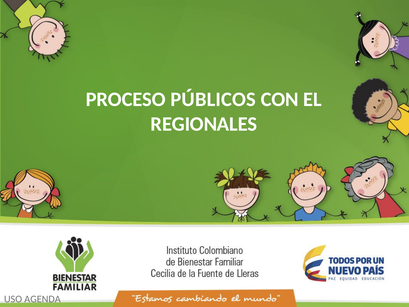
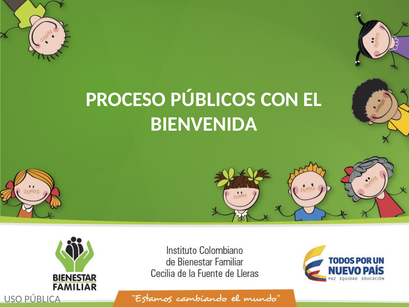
REGIONALES: REGIONALES -> BIENVENIDA
AGENDA: AGENDA -> PÚBLICA
